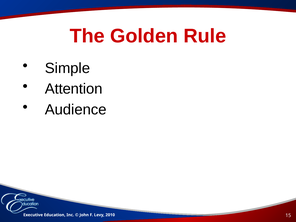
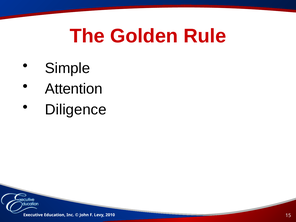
Audience: Audience -> Diligence
